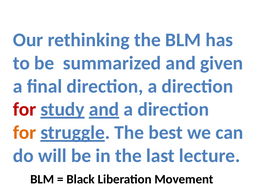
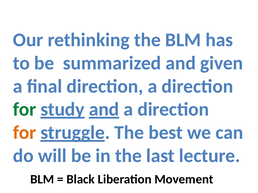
for at (25, 110) colour: red -> green
